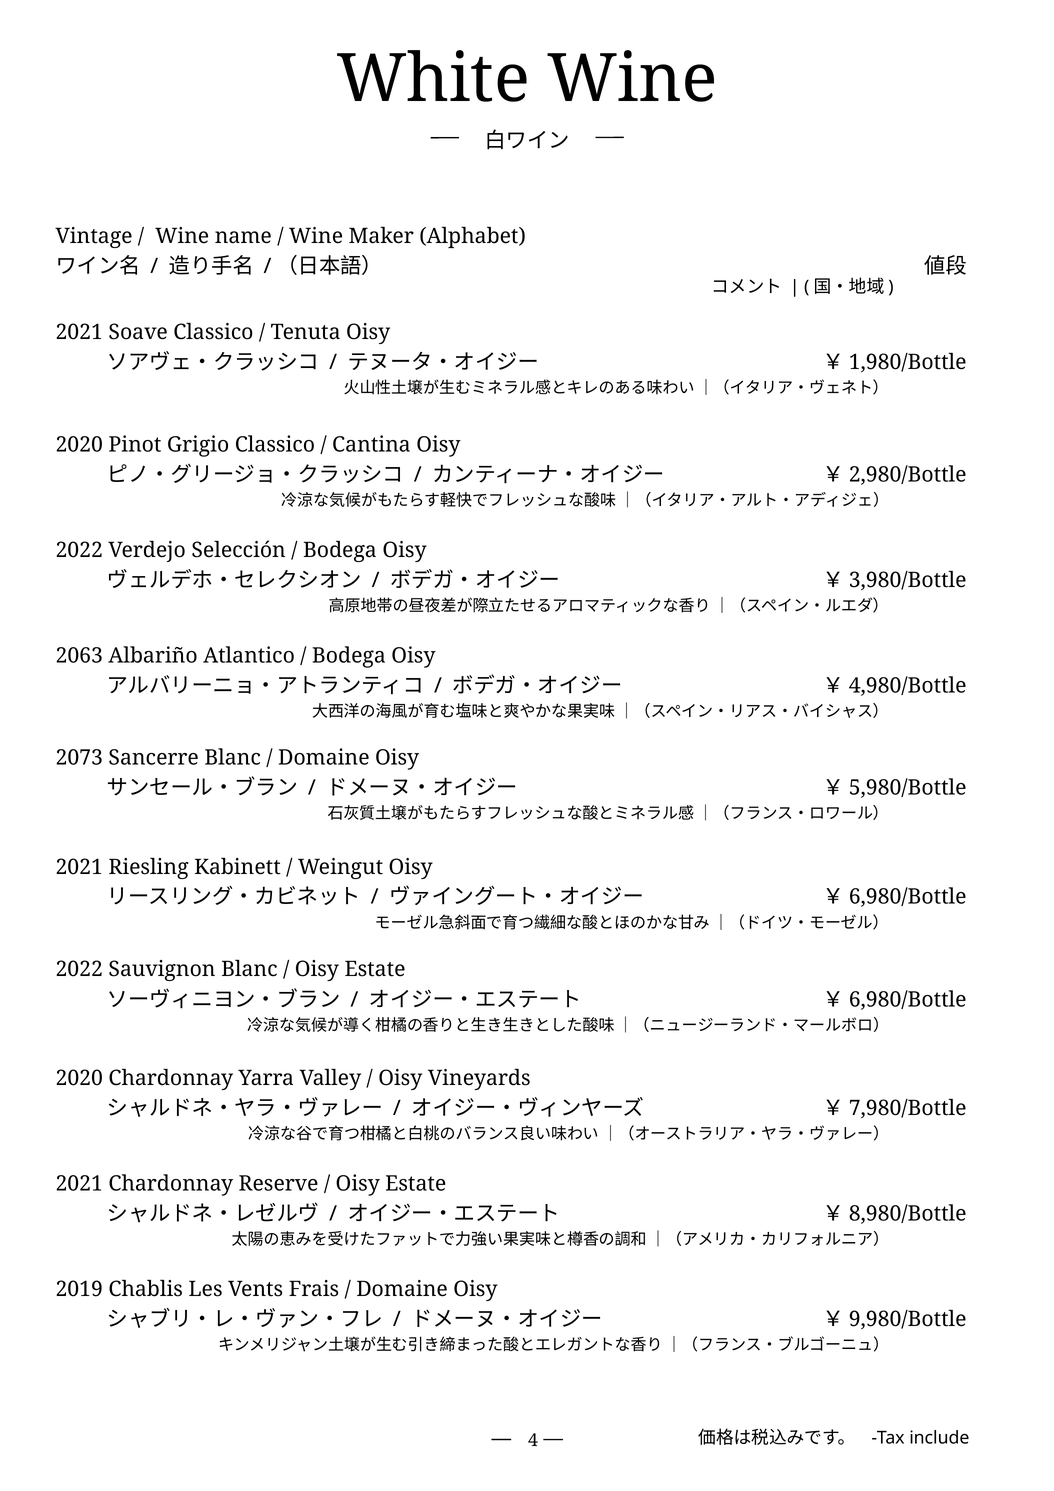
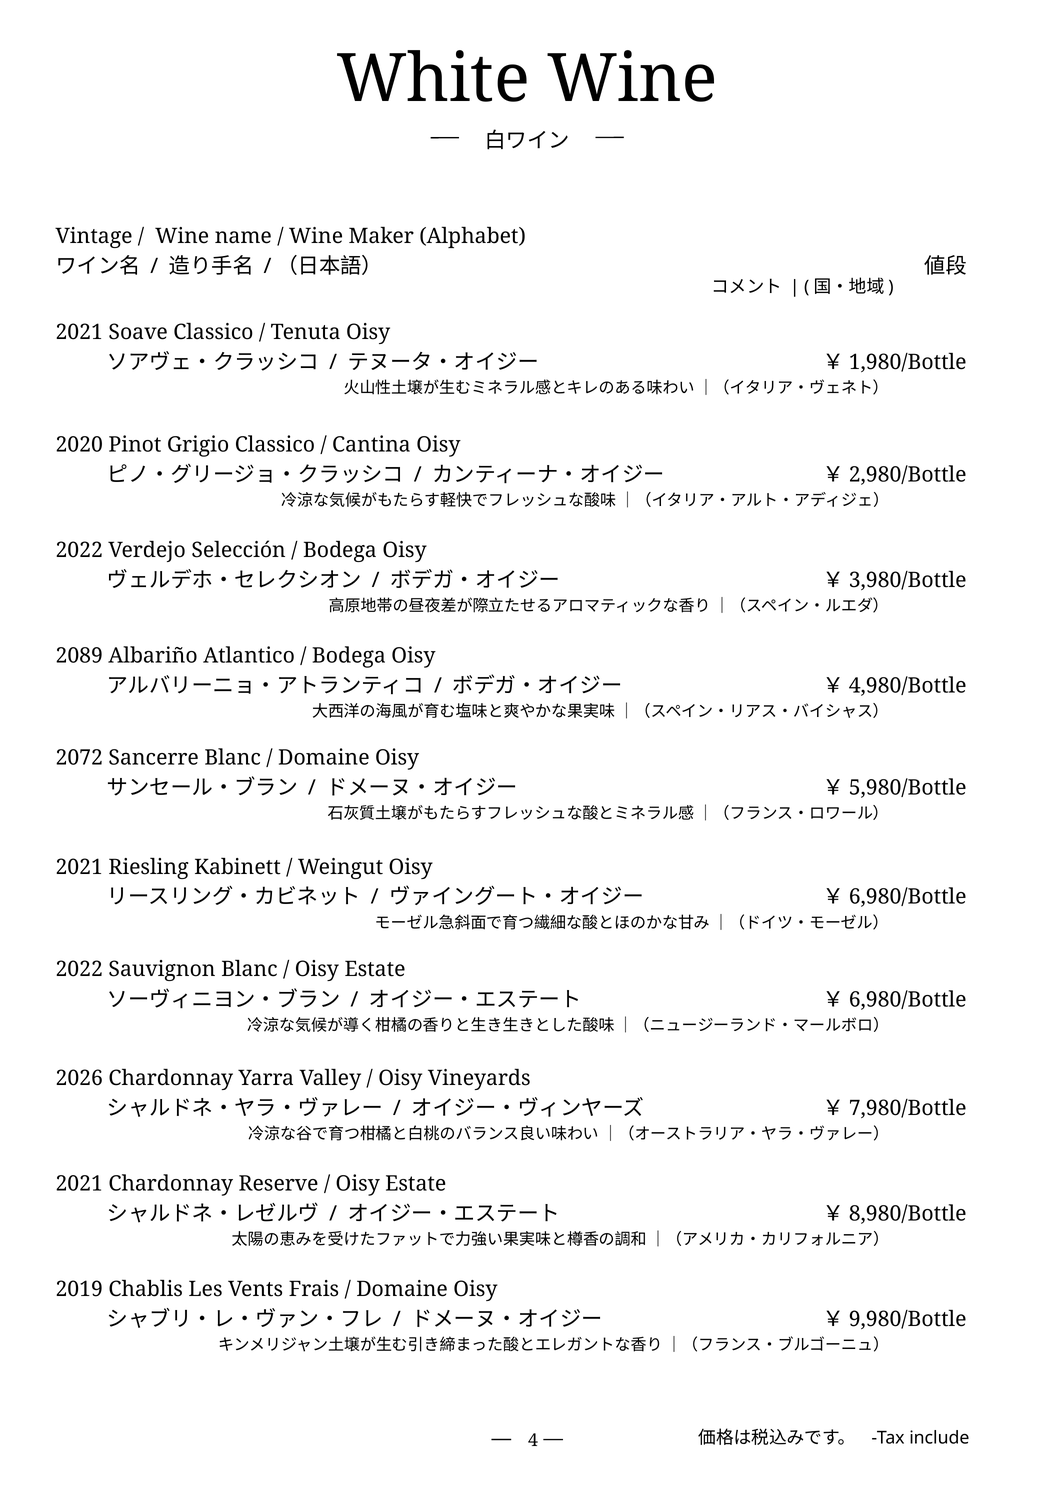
2063: 2063 -> 2089
2073: 2073 -> 2072
2020 at (79, 1079): 2020 -> 2026
